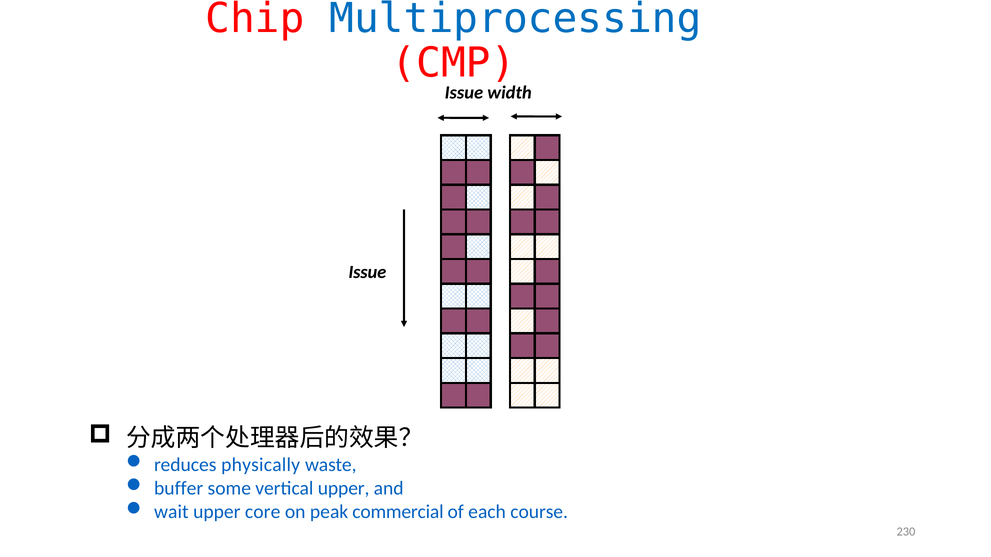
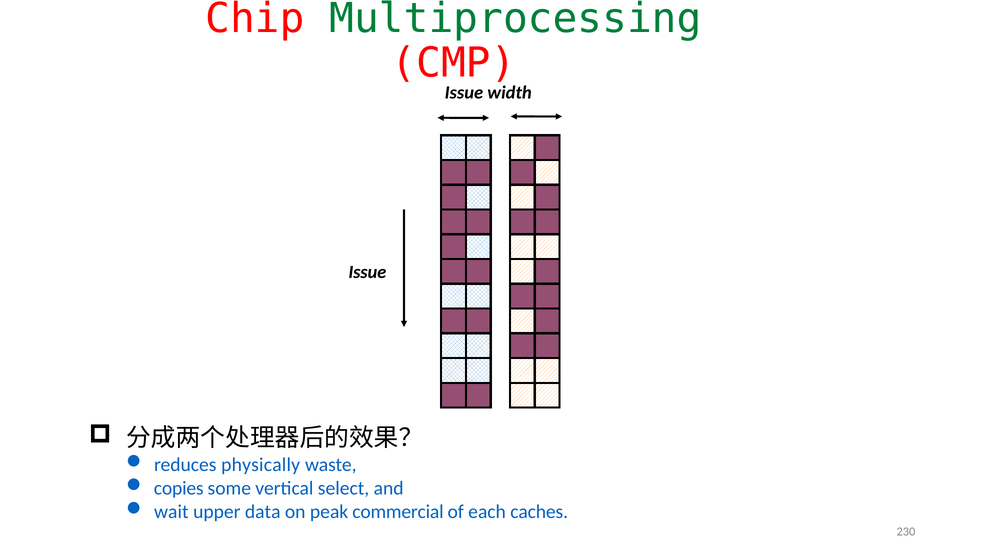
Multiprocessing colour: blue -> green
buffer: buffer -> copies
vertical upper: upper -> select
core: core -> data
course: course -> caches
